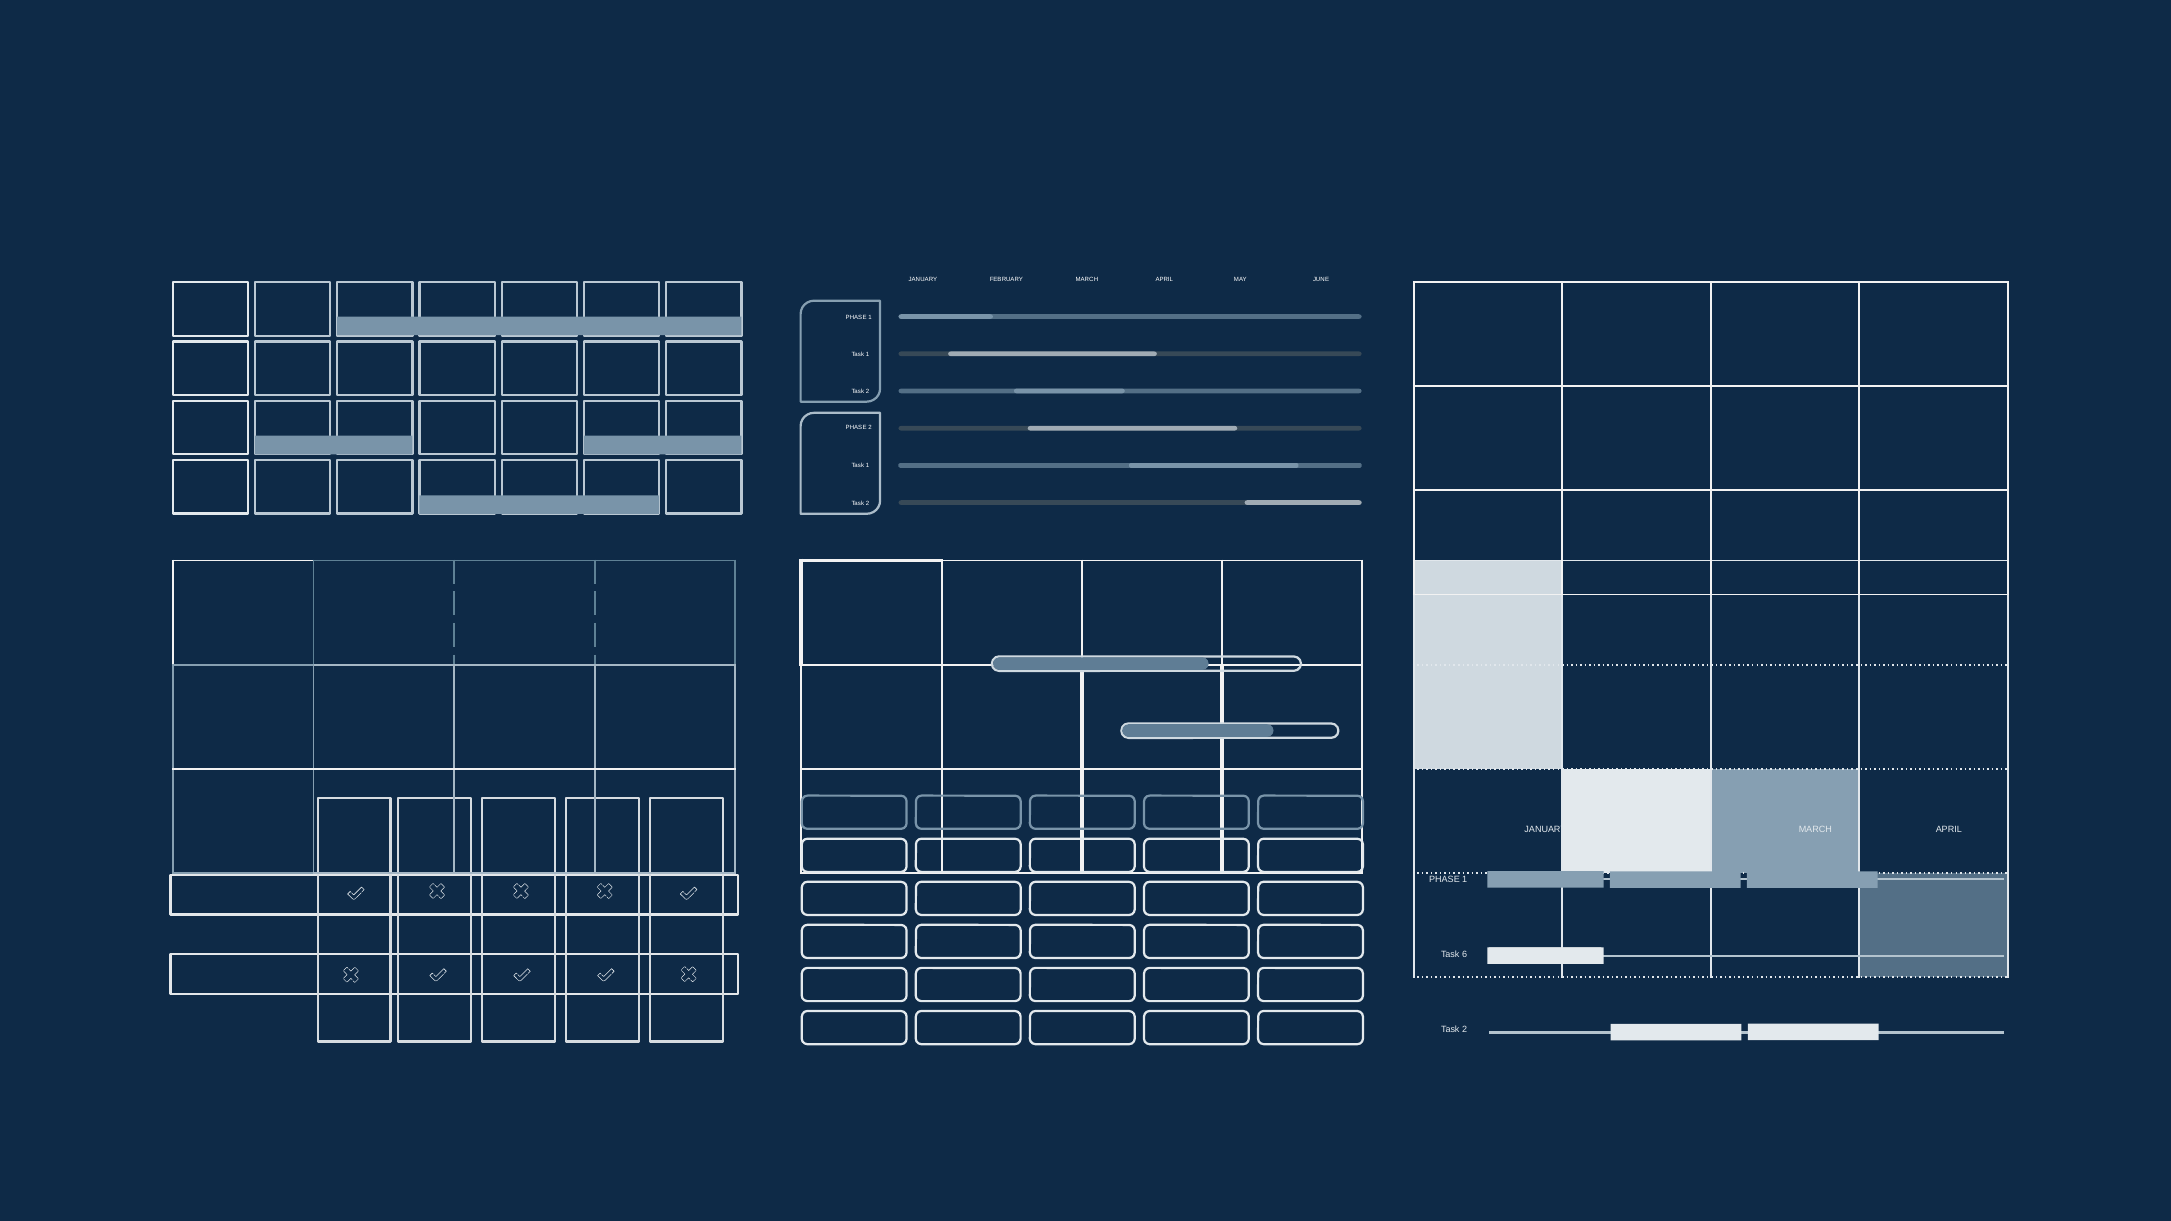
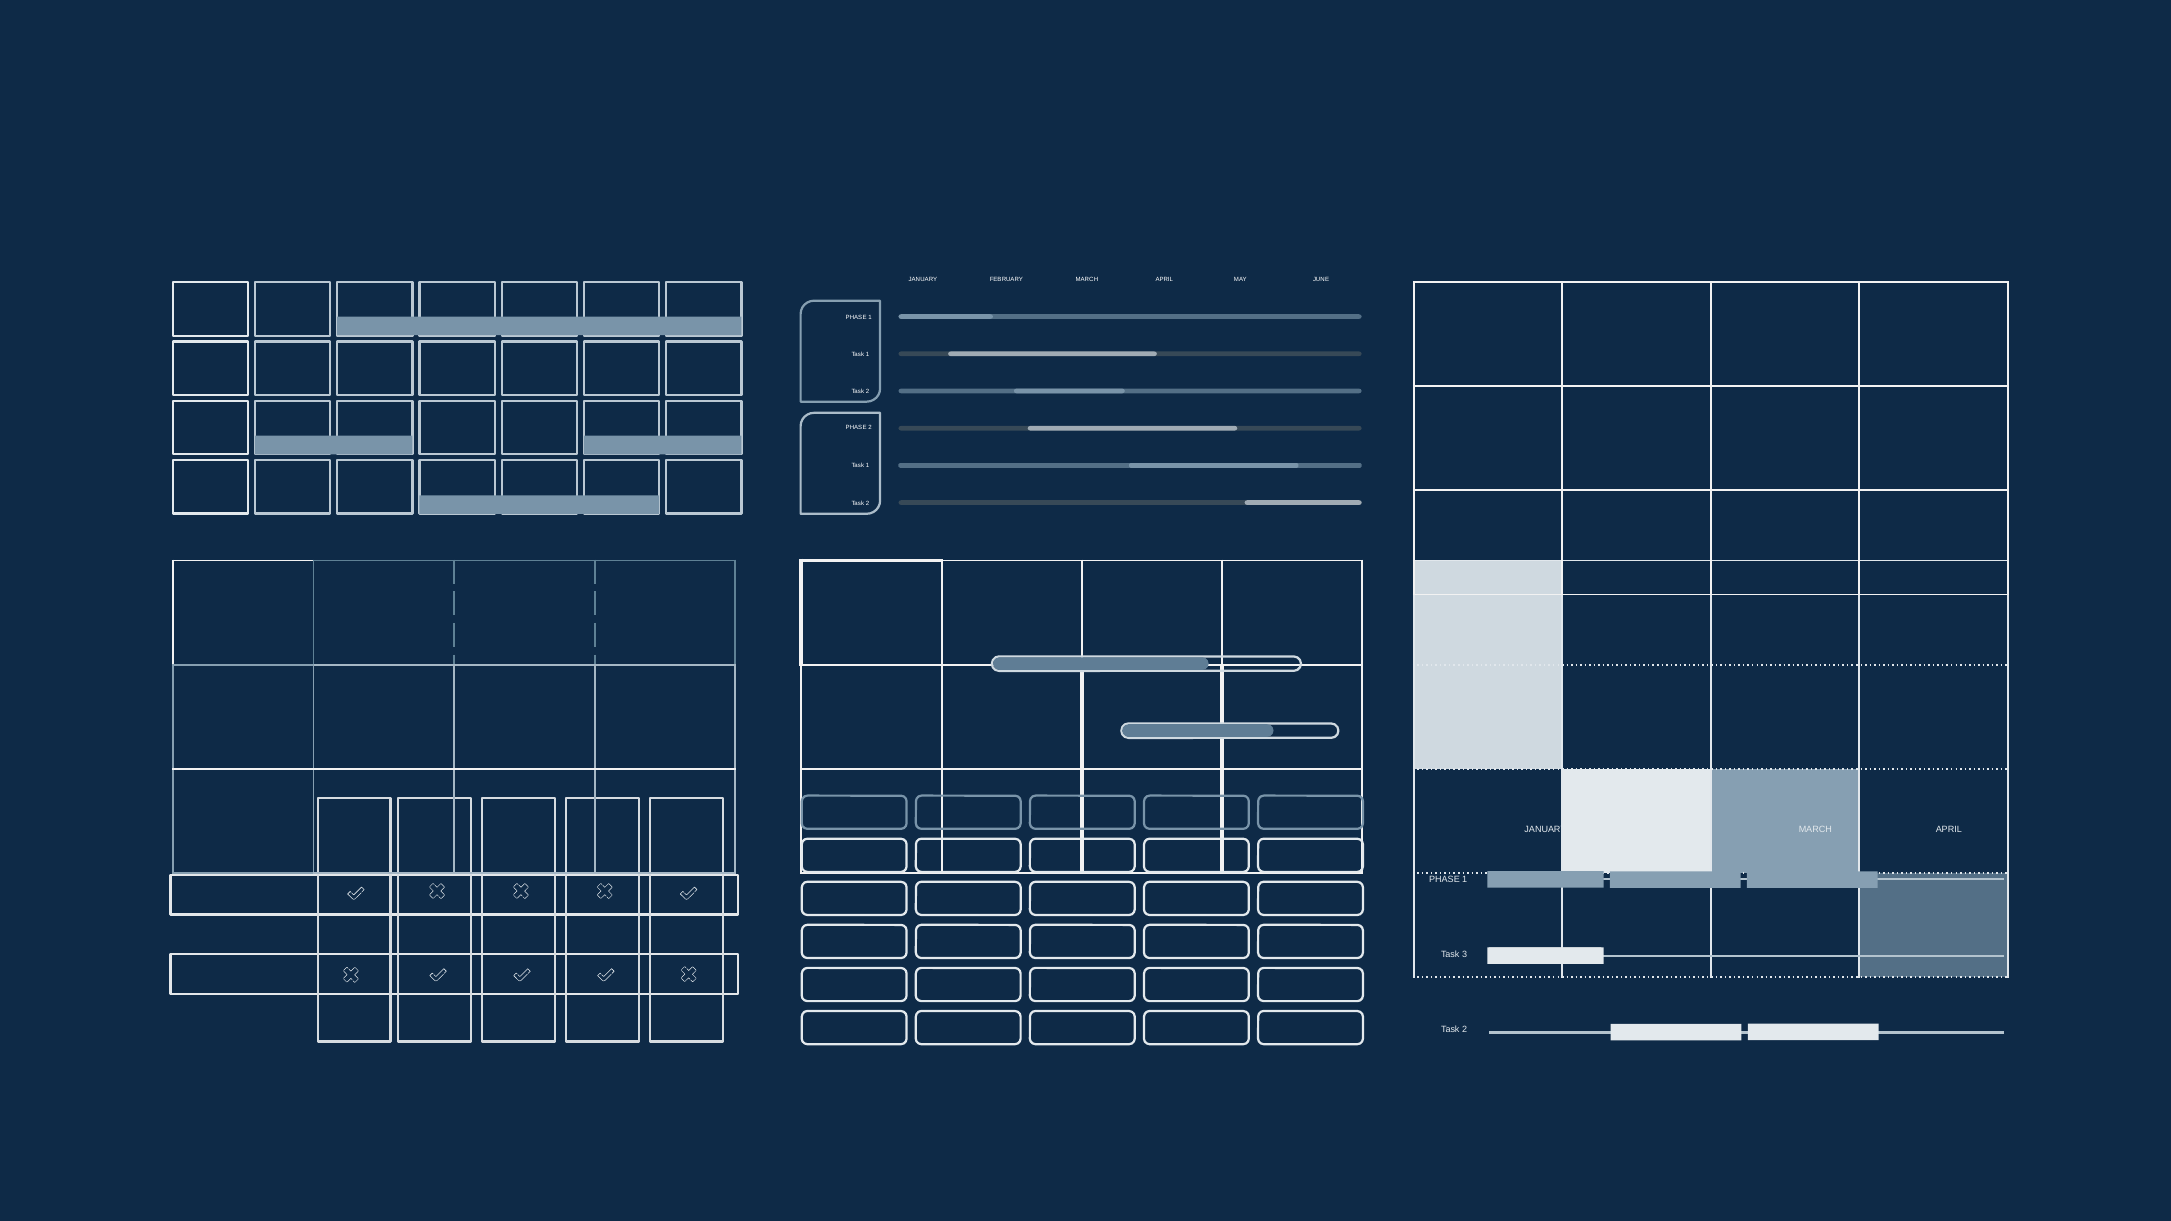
6: 6 -> 3
